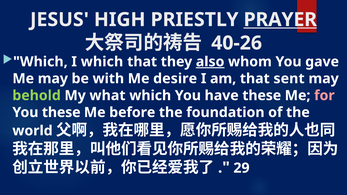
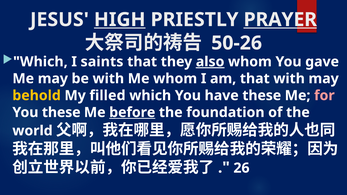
HIGH underline: none -> present
40-26: 40-26 -> 50-26
I which: which -> saints
Me desire: desire -> whom
that sent: sent -> with
behold colour: light green -> yellow
what: what -> filled
before underline: none -> present
29: 29 -> 26
